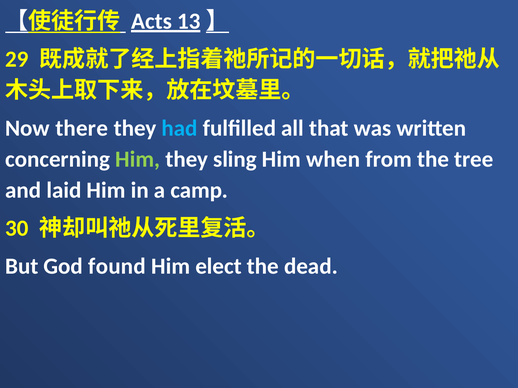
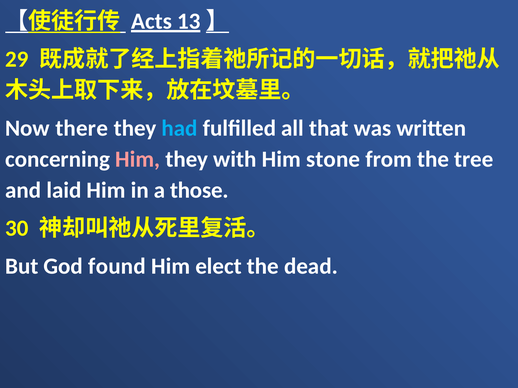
Him at (138, 159) colour: light green -> pink
sling: sling -> with
when: when -> stone
camp: camp -> those
